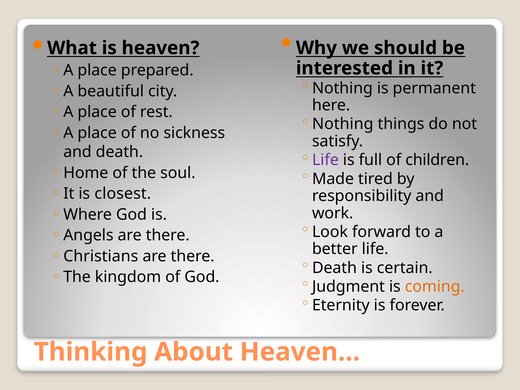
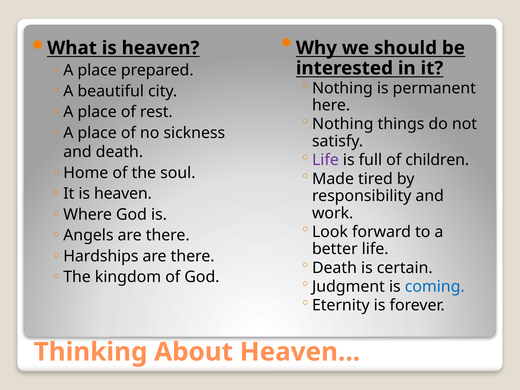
It is closest: closest -> heaven
Christians: Christians -> Hardships
coming colour: orange -> blue
